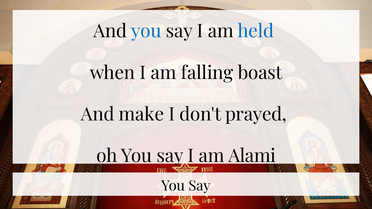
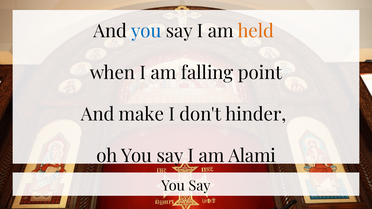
held colour: blue -> orange
boast: boast -> point
prayed: prayed -> hinder
